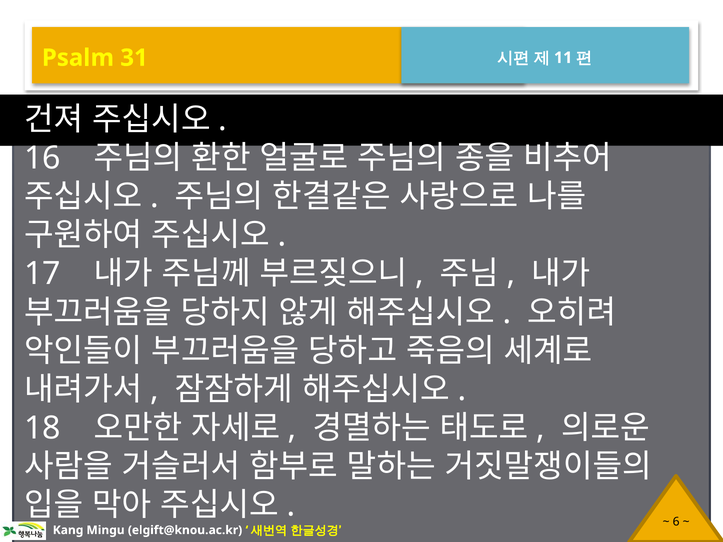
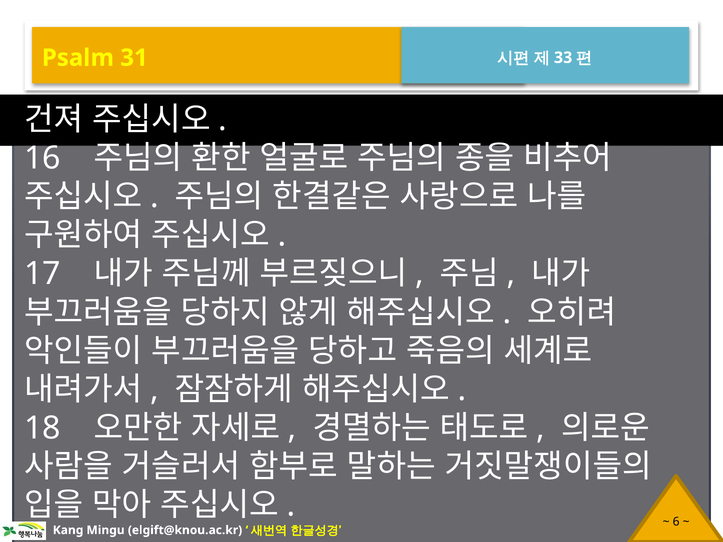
11: 11 -> 33
